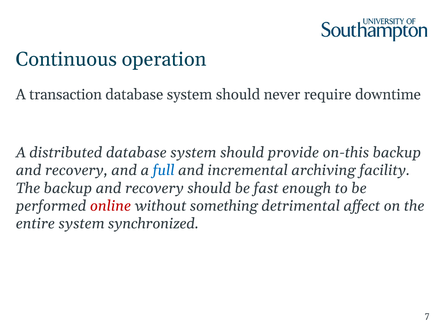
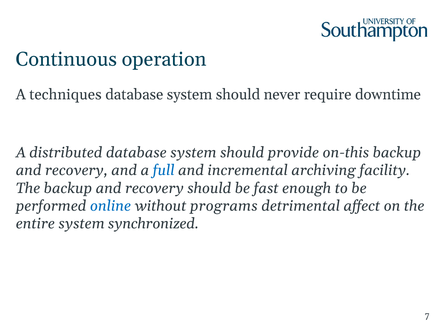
transaction: transaction -> techniques
online colour: red -> blue
something: something -> programs
